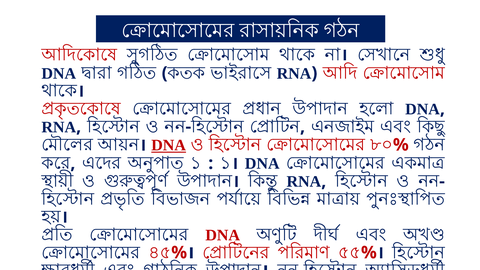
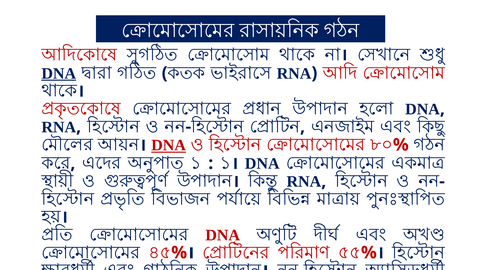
DNA at (59, 73) underline: none -> present
